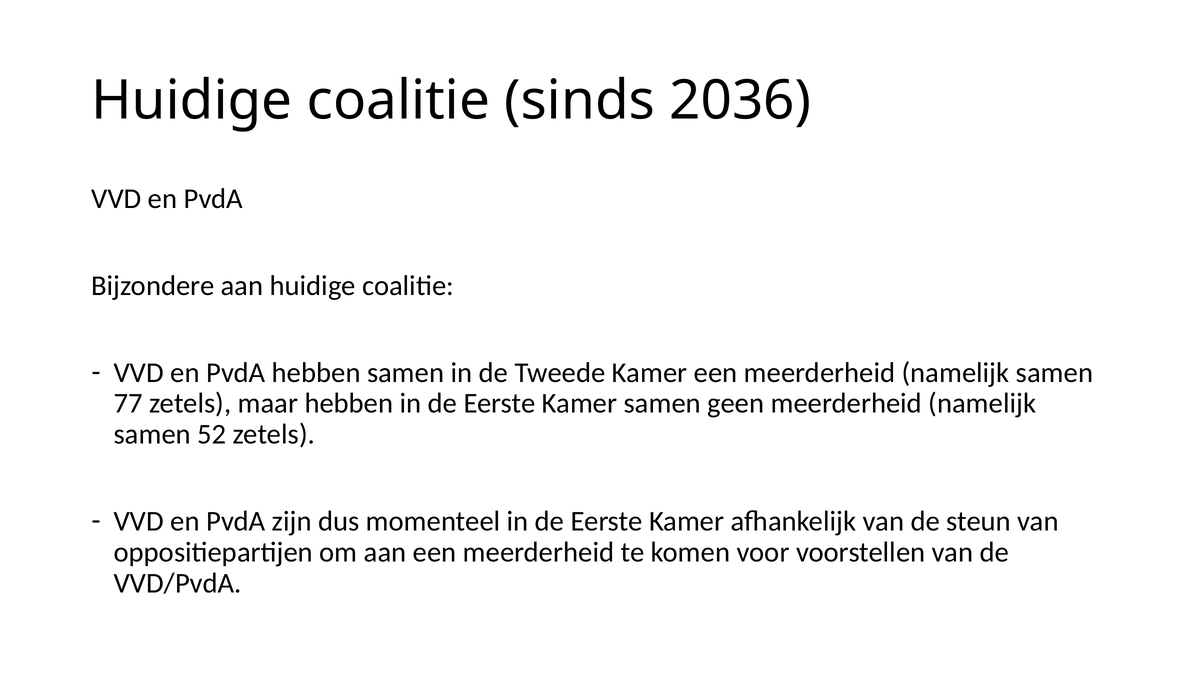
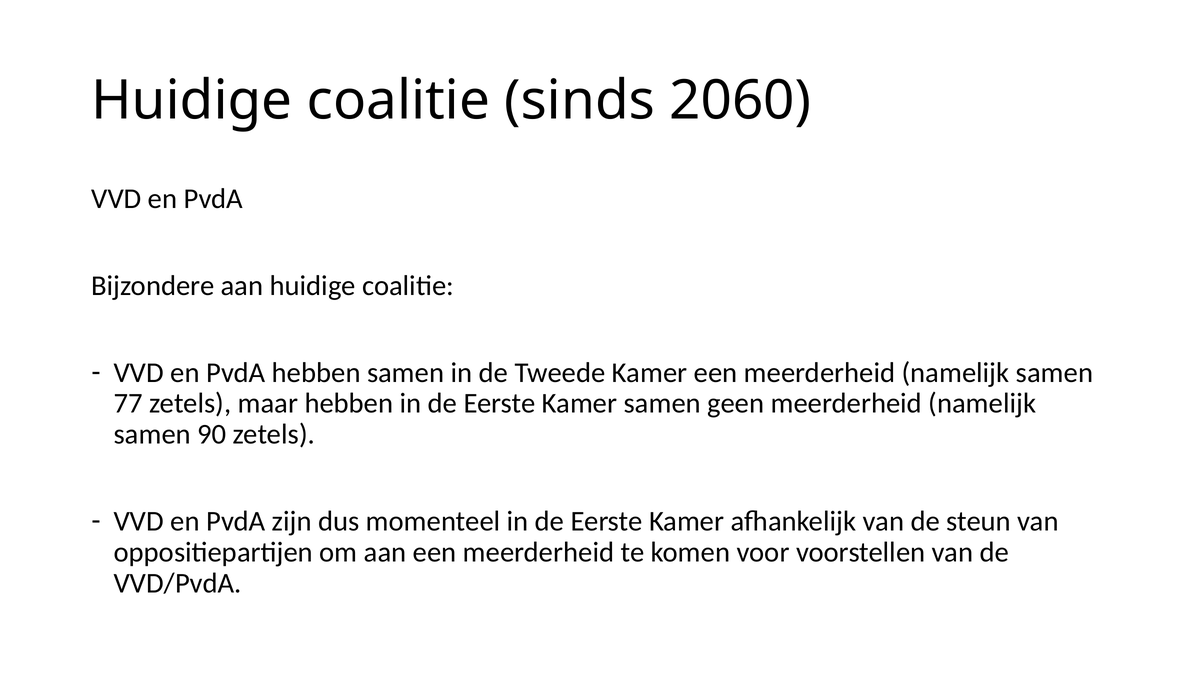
2036: 2036 -> 2060
52: 52 -> 90
